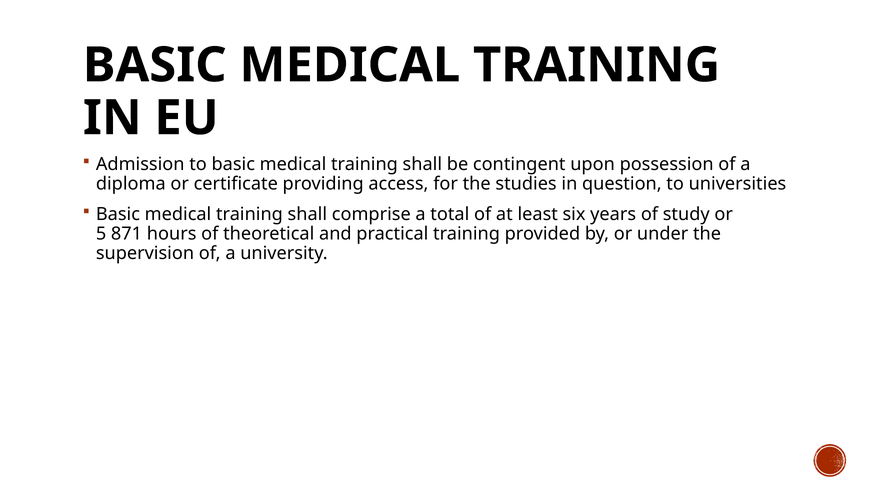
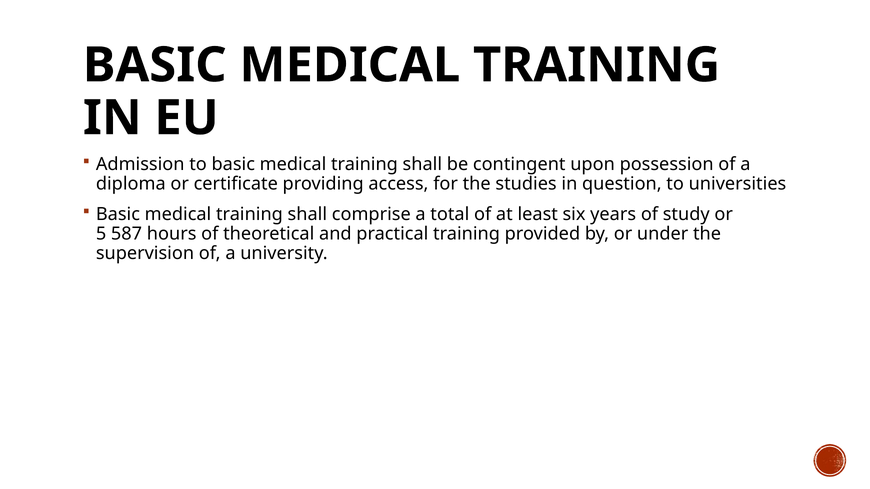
871: 871 -> 587
